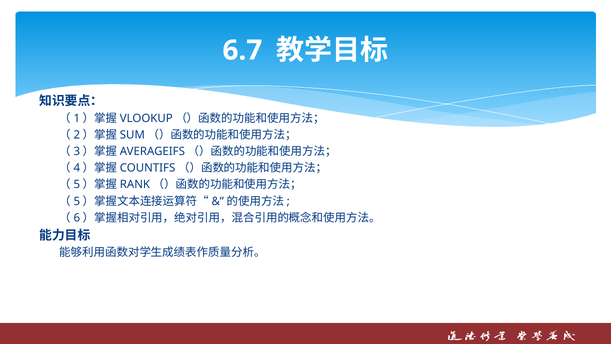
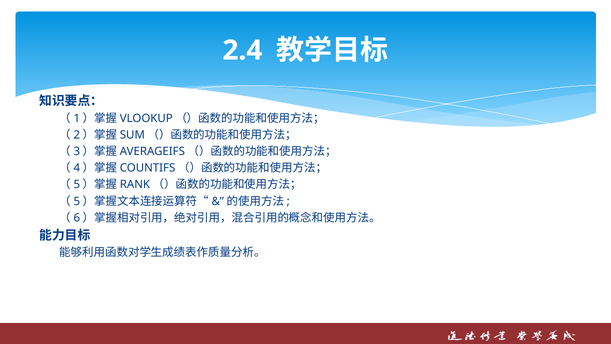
6.7: 6.7 -> 2.4
